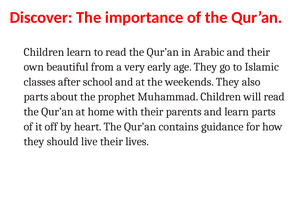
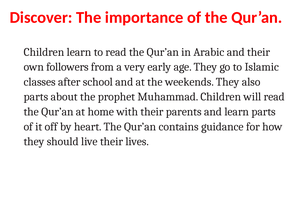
beautiful: beautiful -> followers
